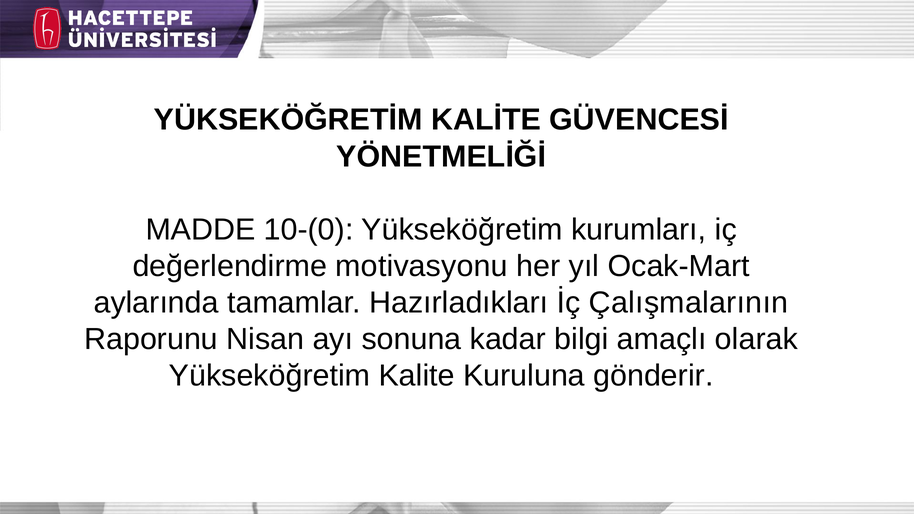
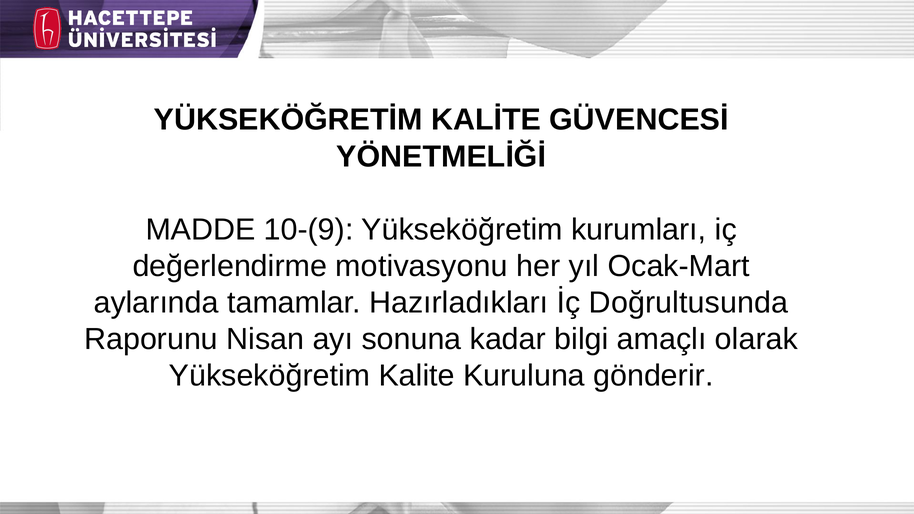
10-(0: 10-(0 -> 10-(9
Çalışmalarının: Çalışmalarının -> Doğrultusunda
